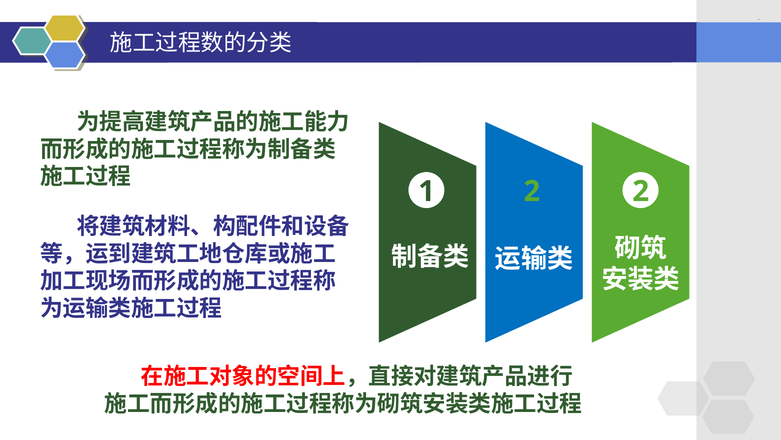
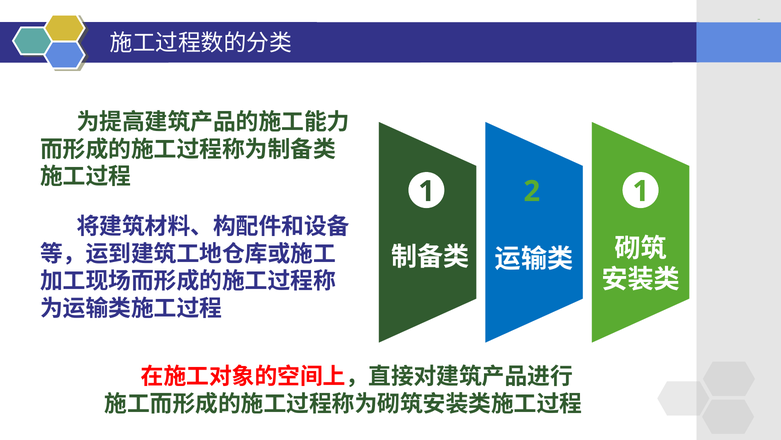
2 2: 2 -> 1
